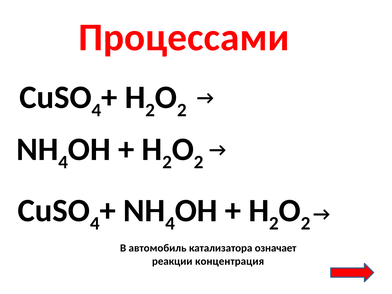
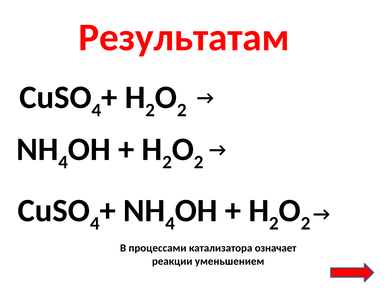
Процессами: Процессами -> Результатам
автомобиль: автомобиль -> процессами
концентрация: концентрация -> уменьшением
